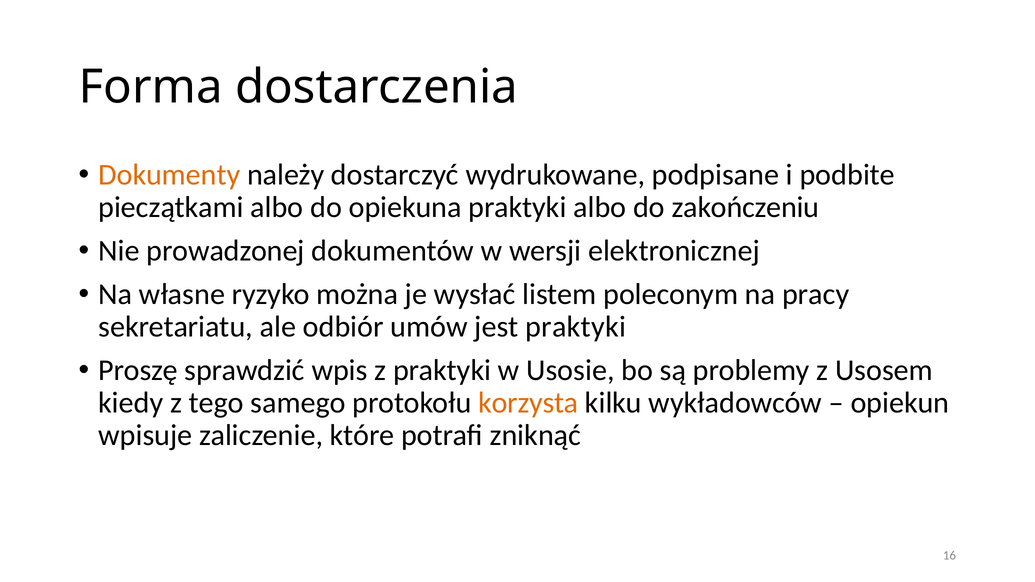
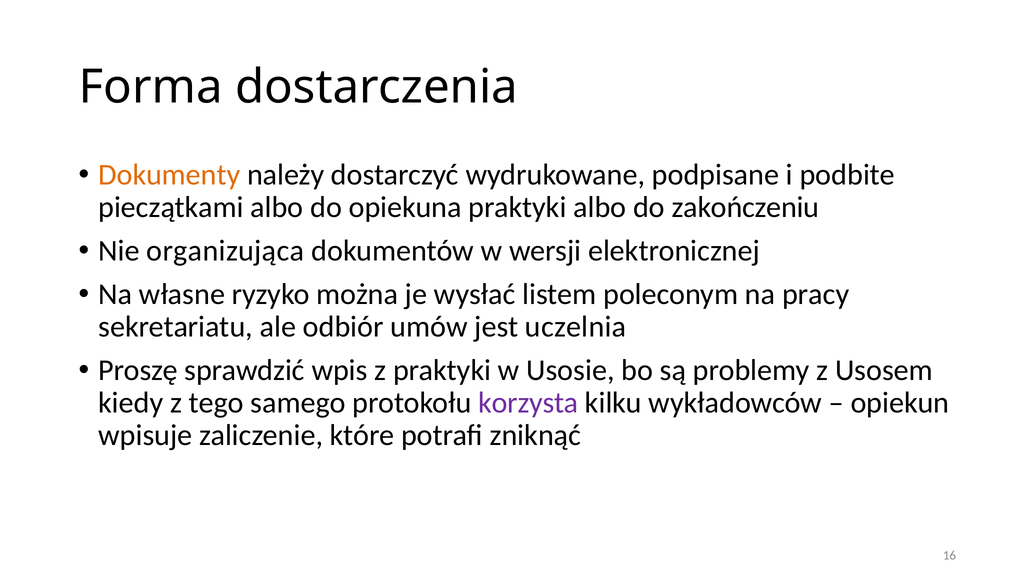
prowadzonej: prowadzonej -> organizująca
jest praktyki: praktyki -> uczelnia
korzysta colour: orange -> purple
